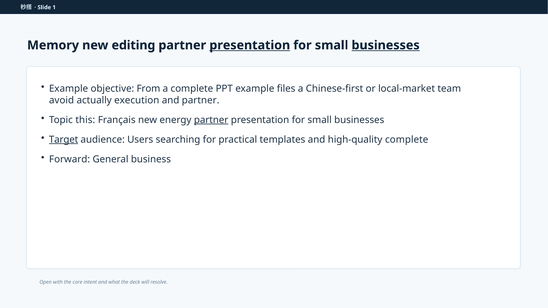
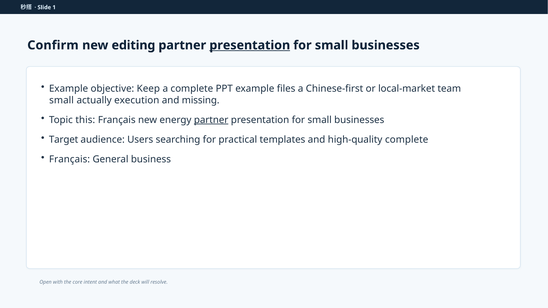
Memory: Memory -> Confirm
businesses at (386, 45) underline: present -> none
From: From -> Keep
avoid at (62, 100): avoid -> small
and partner: partner -> missing
Target underline: present -> none
Forward at (70, 159): Forward -> Français
